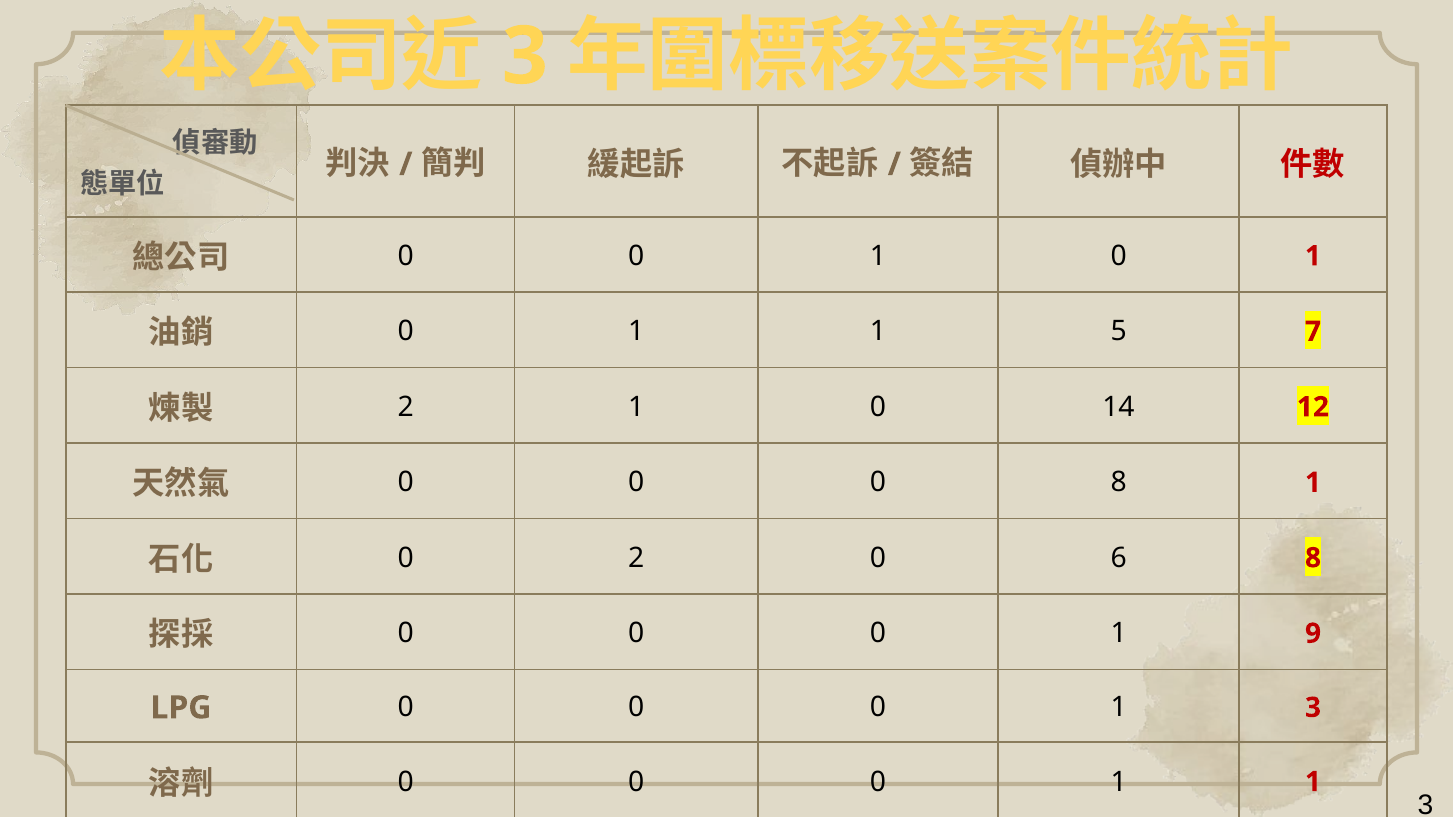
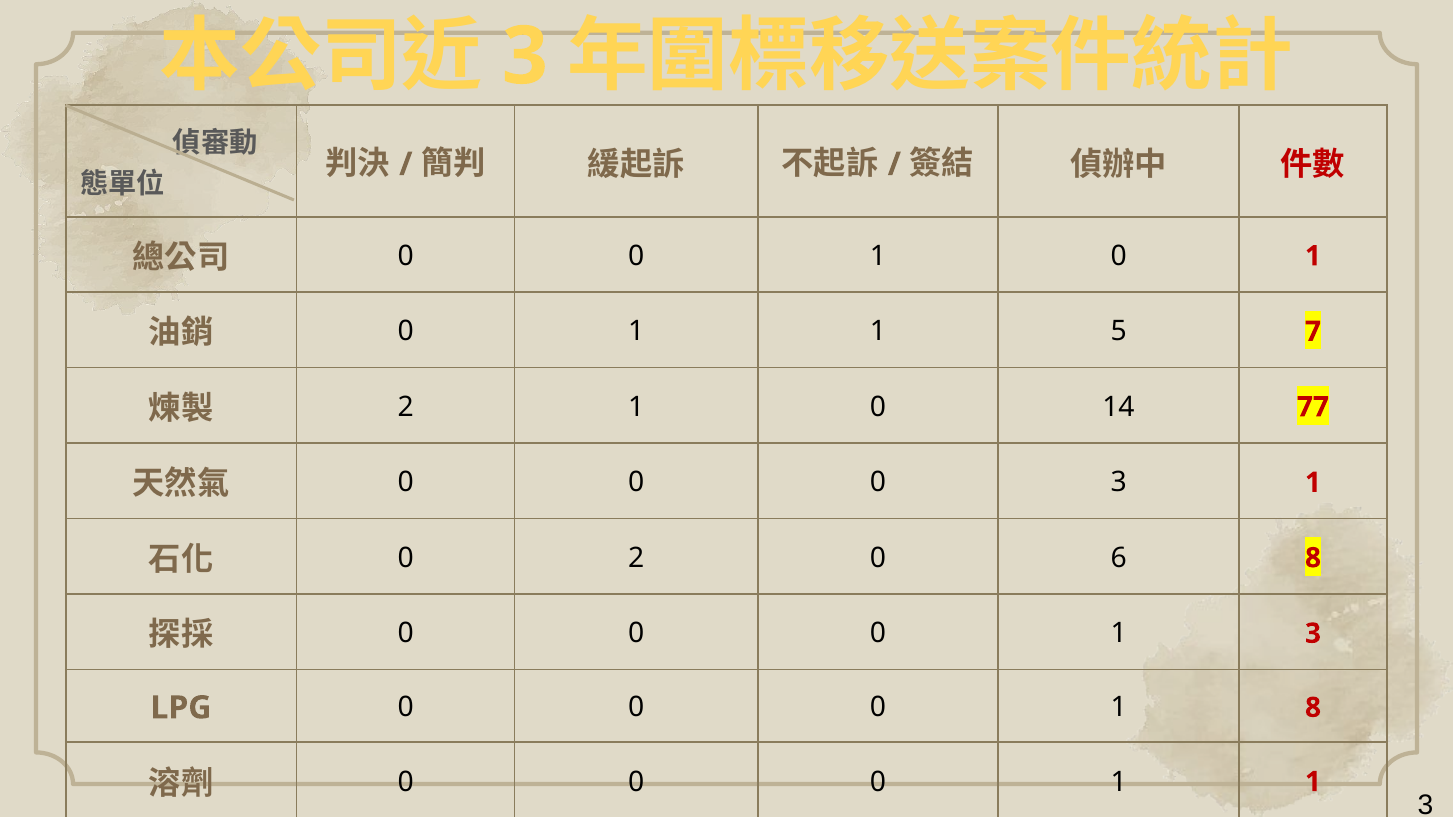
12: 12 -> 77
0 8: 8 -> 3
1 9: 9 -> 3
1 3: 3 -> 8
